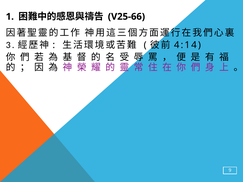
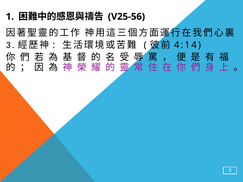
V25-66: V25-66 -> V25-56
